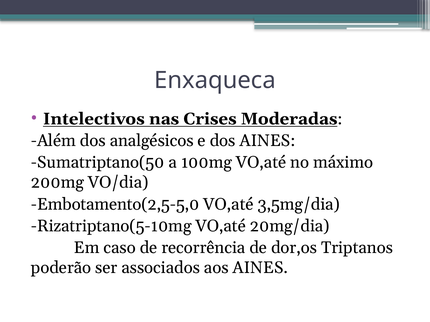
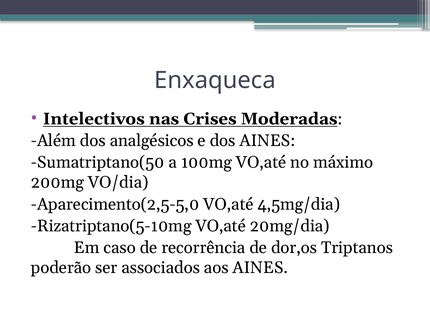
Embotamento(2,5-5,0: Embotamento(2,5-5,0 -> Aparecimento(2,5-5,0
3,5mg/dia: 3,5mg/dia -> 4,5mg/dia
